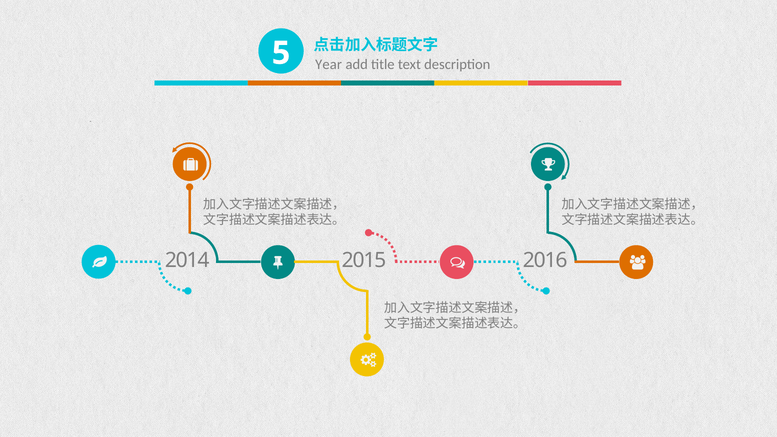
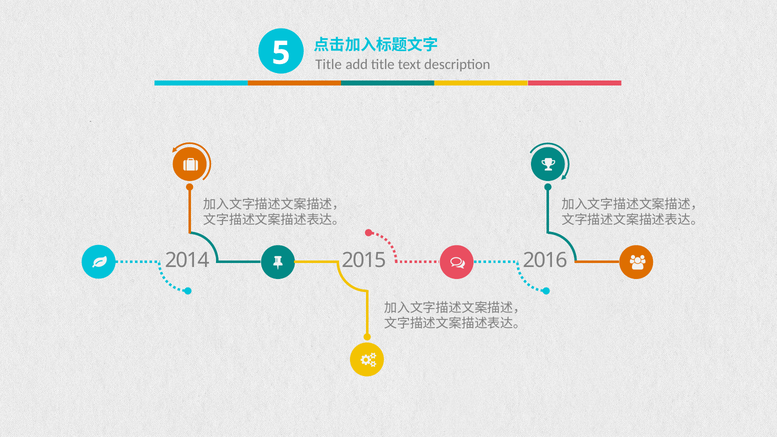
Year at (329, 65): Year -> Title
